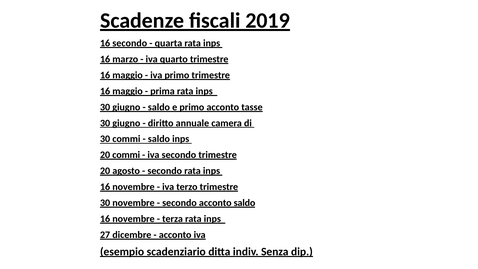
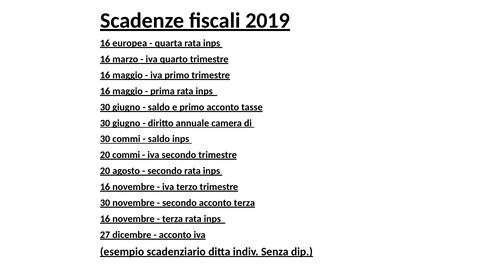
16 secondo: secondo -> europea
acconto saldo: saldo -> terza
